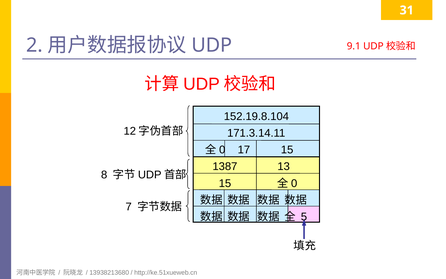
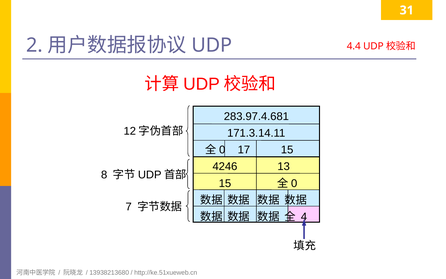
9.1: 9.1 -> 4.4
152.19.8.104: 152.19.8.104 -> 283.97.4.681
1387: 1387 -> 4246
5: 5 -> 4
